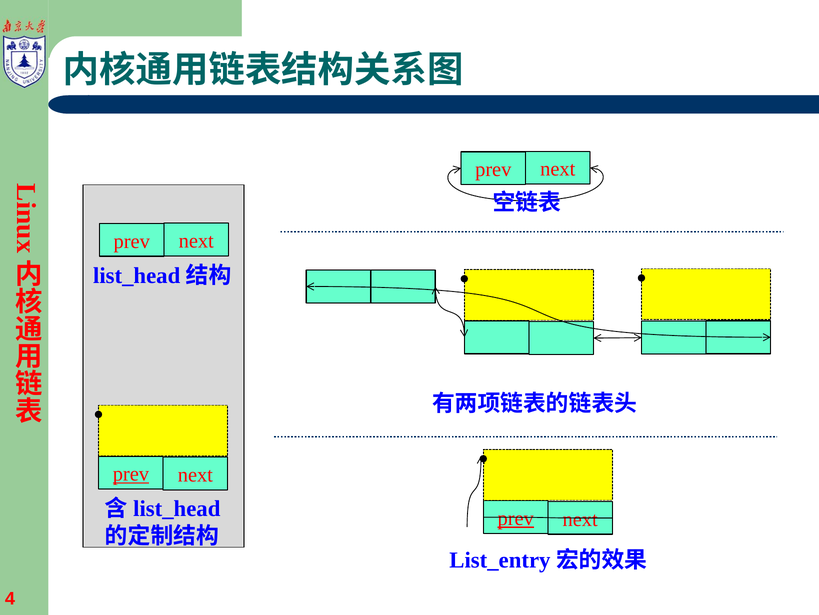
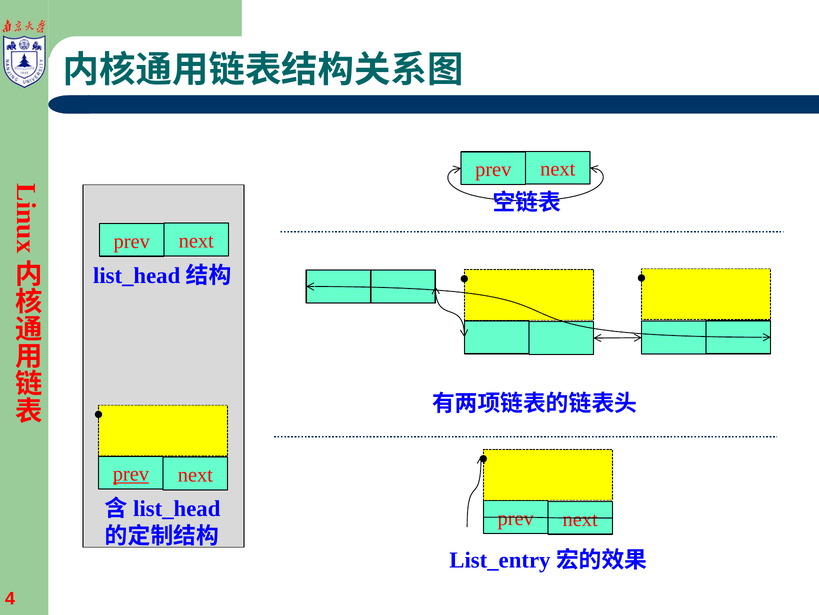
prev at (516, 518) underline: present -> none
